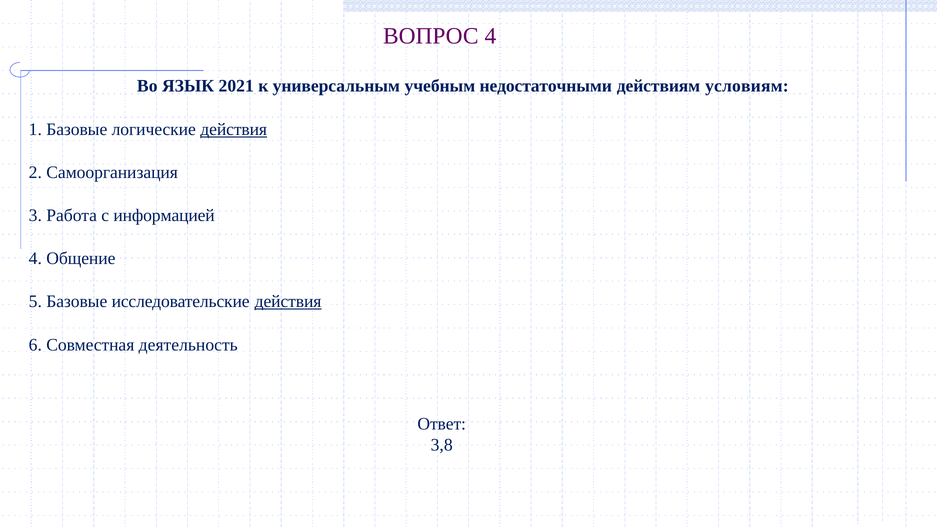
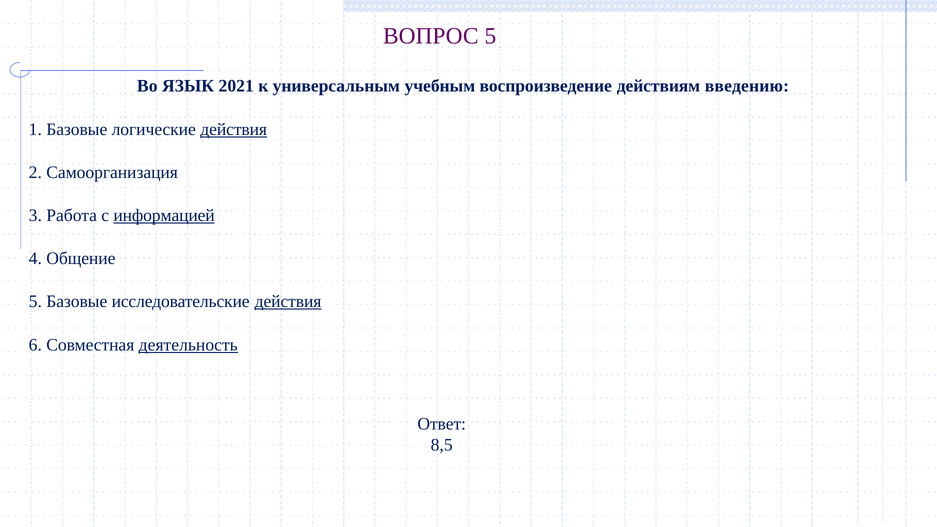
4: 4 -> 5
недостаточными: недостаточными -> воспроизведение
условиям: условиям -> введению
информацией underline: none -> present
деятельность underline: none -> present
3,8: 3,8 -> 8,5
